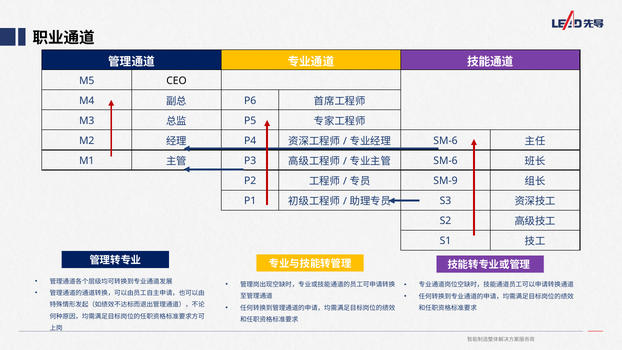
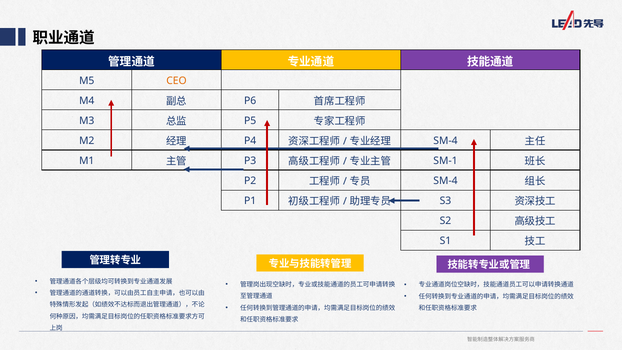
CEO colour: black -> orange
SM-6 at (445, 141): SM-6 -> SM-4
SM-6 at (445, 161): SM-6 -> SM-1
SM-9 at (445, 181): SM-9 -> SM-4
